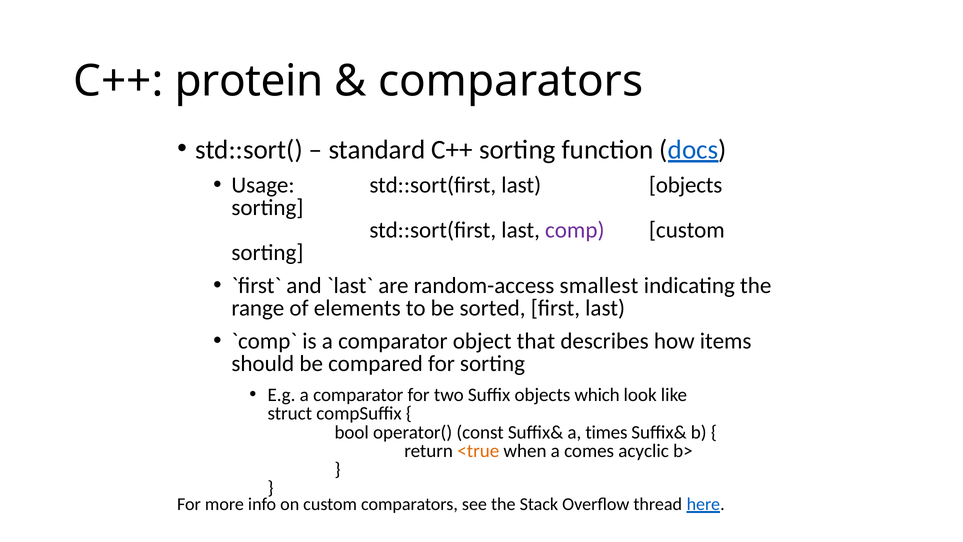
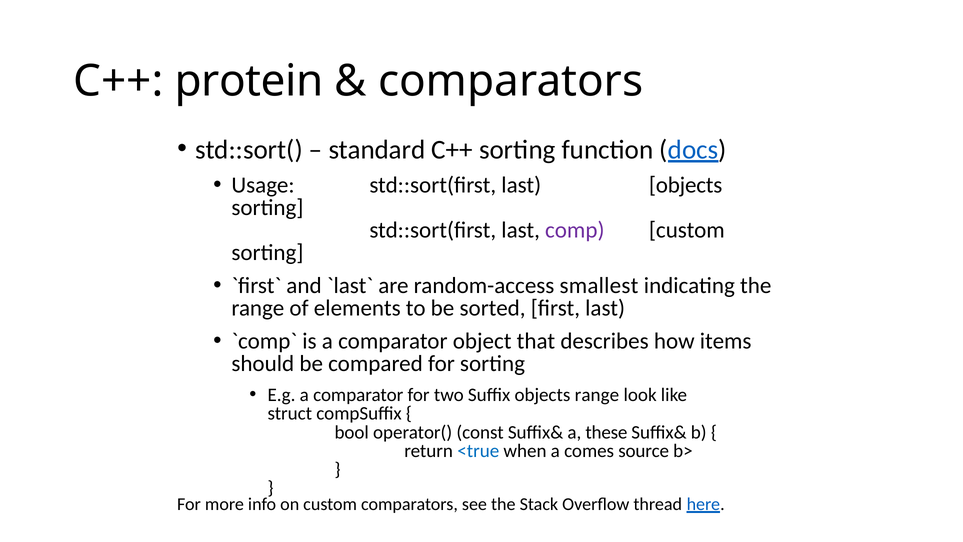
objects which: which -> range
times: times -> these
<true colour: orange -> blue
acyclic: acyclic -> source
